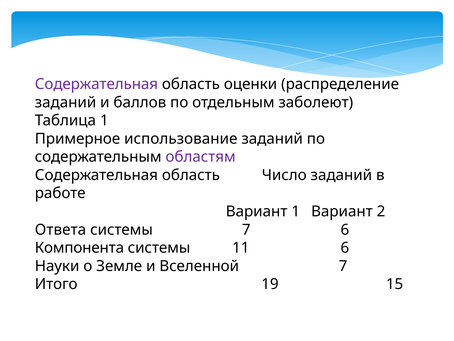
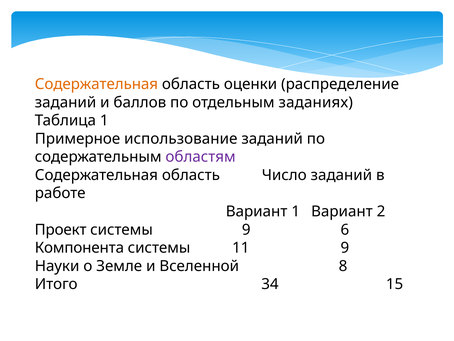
Содержательная at (96, 84) colour: purple -> orange
заболеют: заболеют -> заданиях
Ответа: Ответа -> Проект
системы 7: 7 -> 9
11 6: 6 -> 9
Вселенной 7: 7 -> 8
19: 19 -> 34
